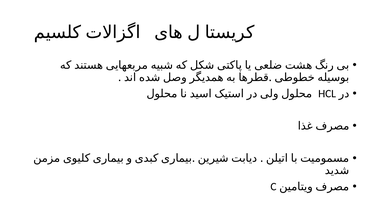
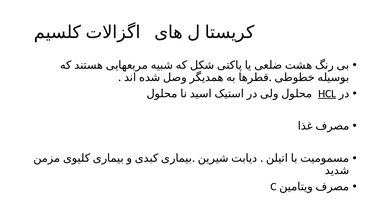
HCL underline: none -> present
